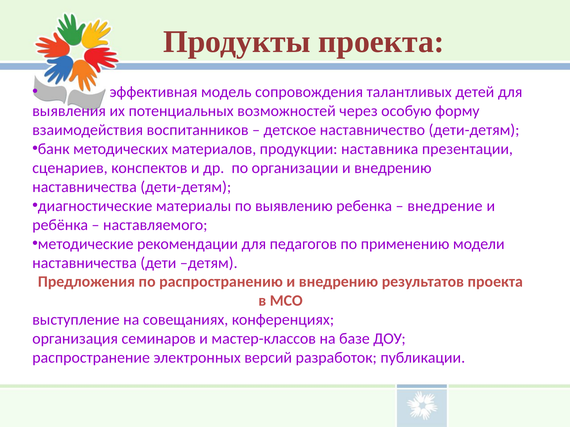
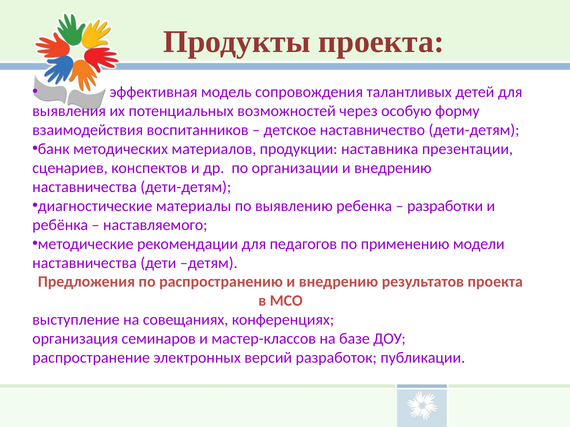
внедрение: внедрение -> разработки
